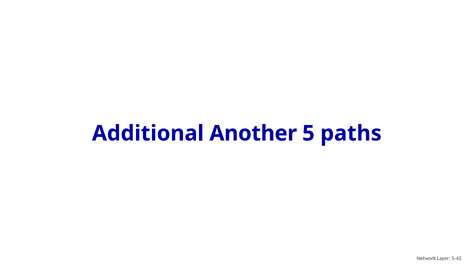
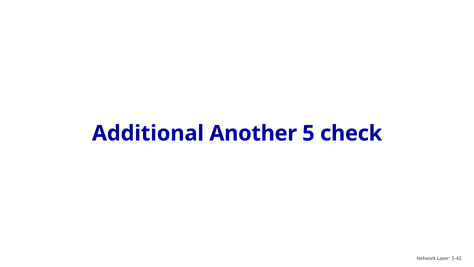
paths: paths -> check
